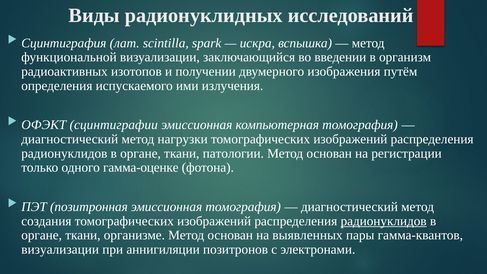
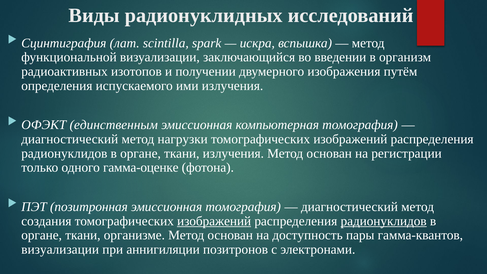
сцинтиграфии: сцинтиграфии -> единственным
ткани патологии: патологии -> излучения
изображений at (214, 221) underline: none -> present
выявленных: выявленных -> доступность
